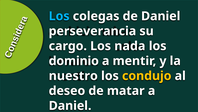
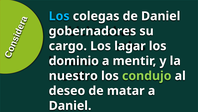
perseverancia: perseverancia -> gobernadores
nada: nada -> lagar
condujo colour: yellow -> light green
